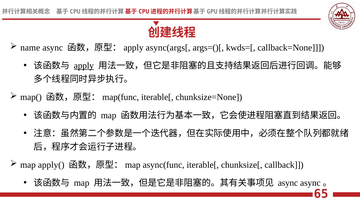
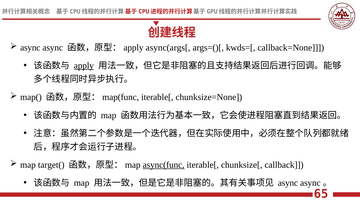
name at (30, 48): name -> async
apply(: apply( -> target(
async(func underline: none -> present
